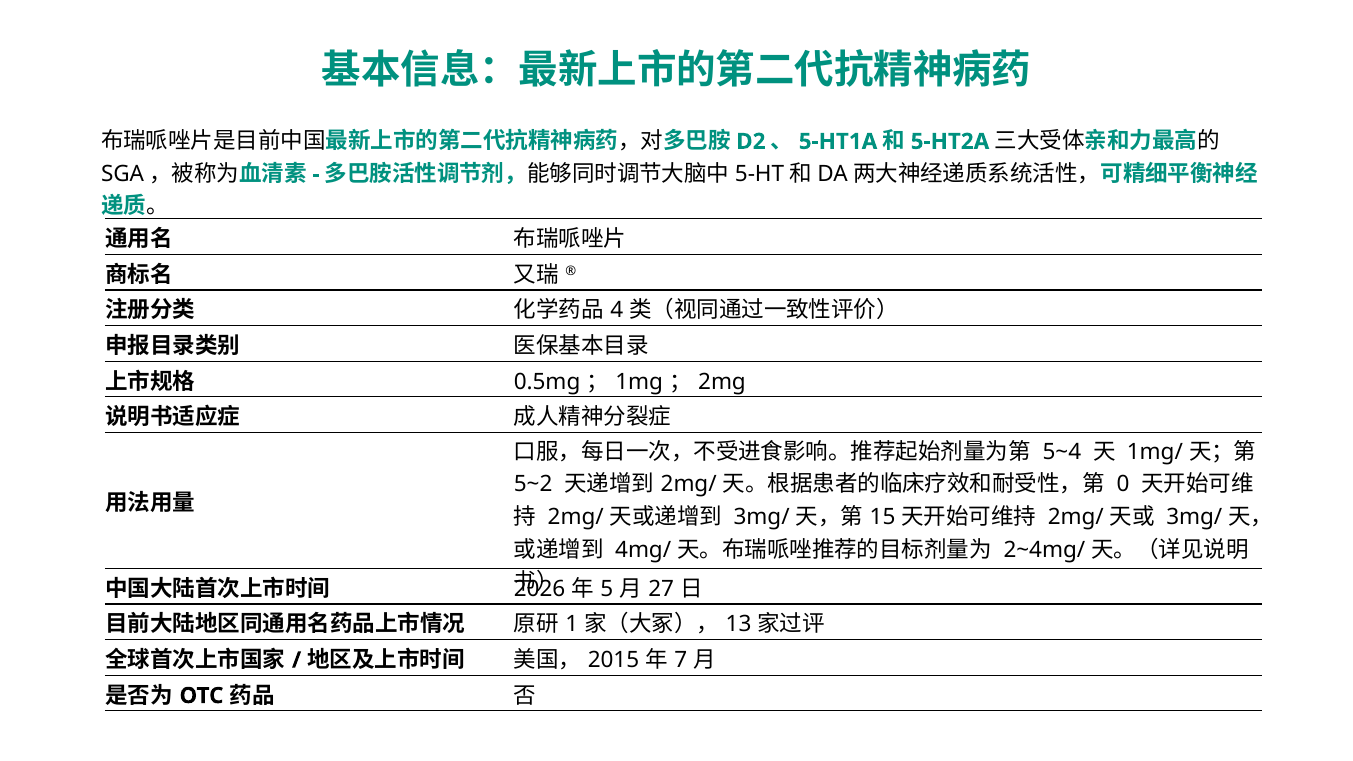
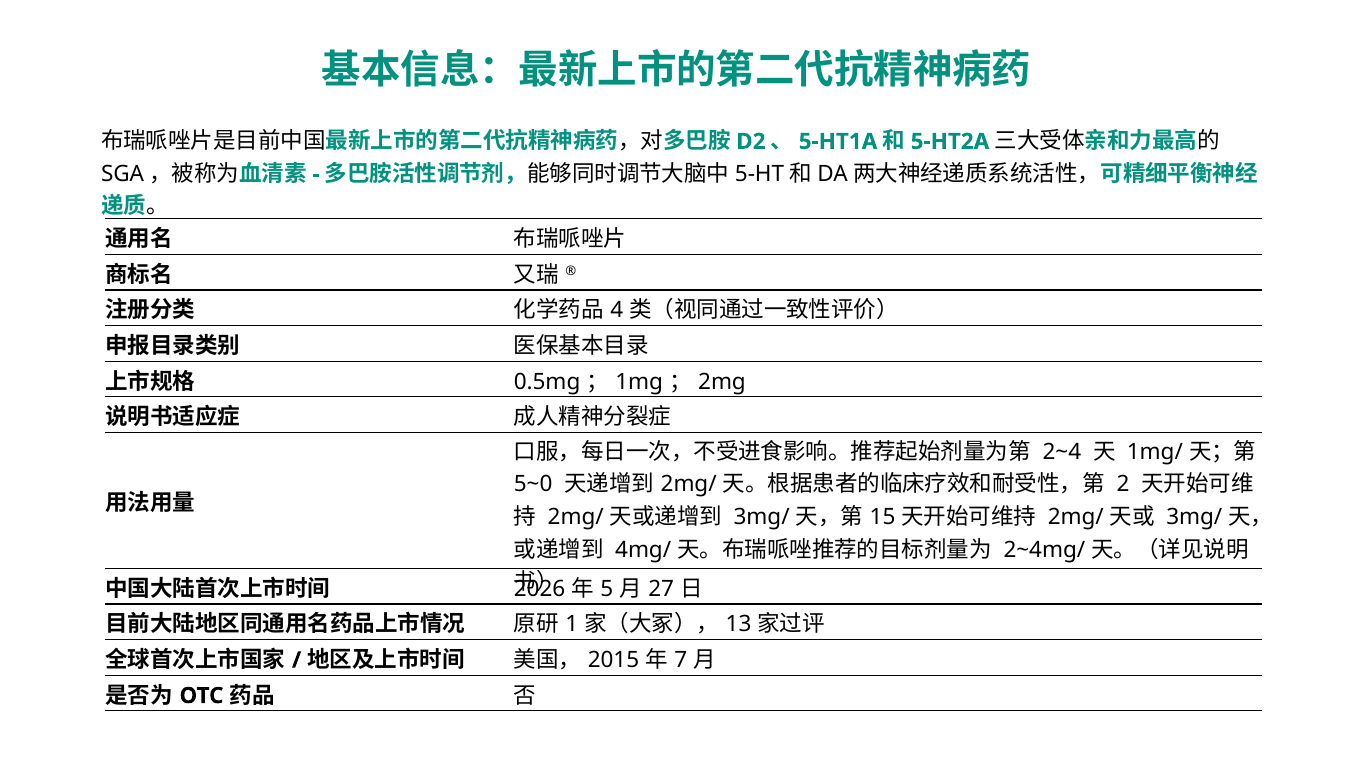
5~4: 5~4 -> 2~4
5~2: 5~2 -> 5~0
0: 0 -> 2
